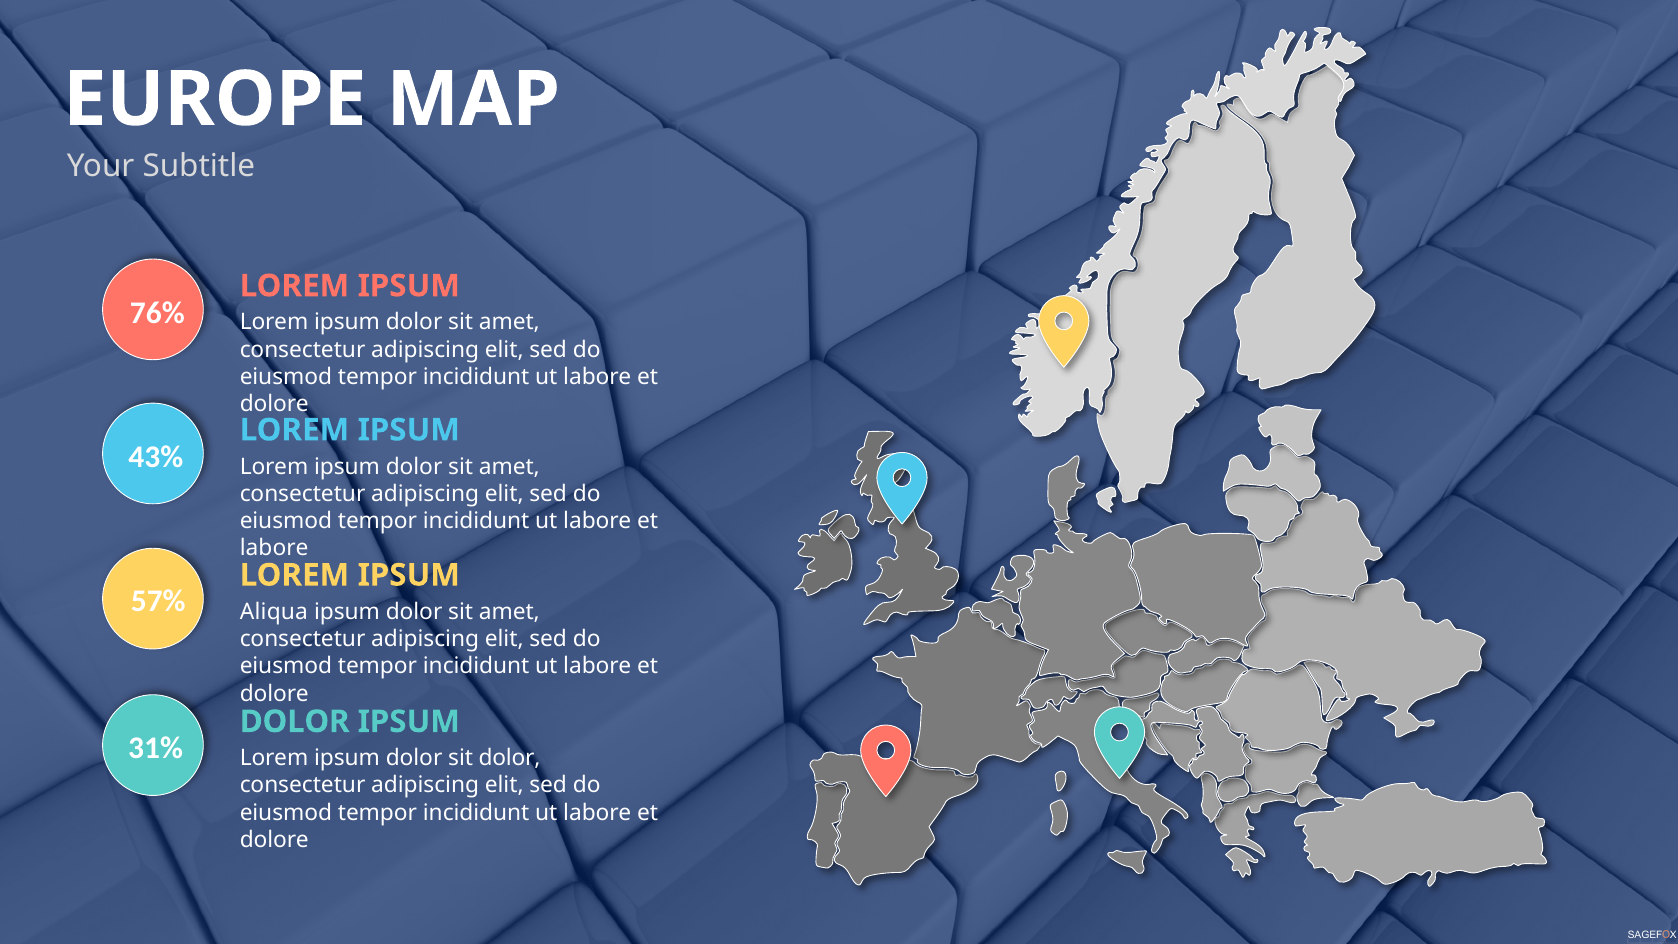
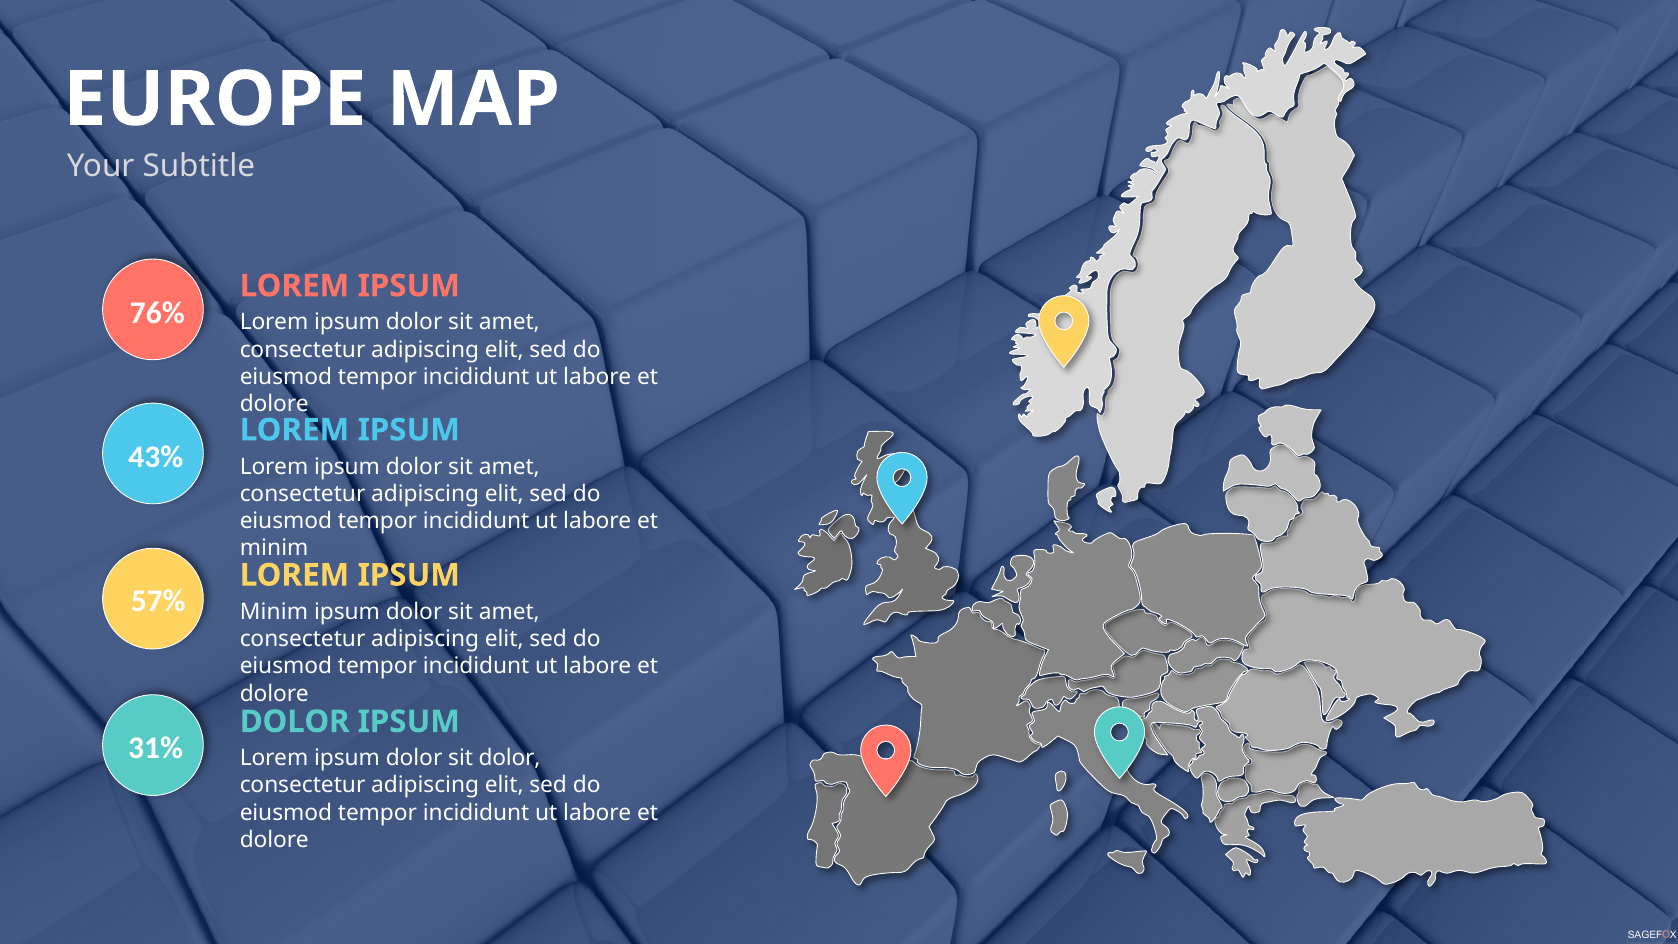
labore at (274, 548): labore -> minim
Aliqua at (274, 612): Aliqua -> Minim
